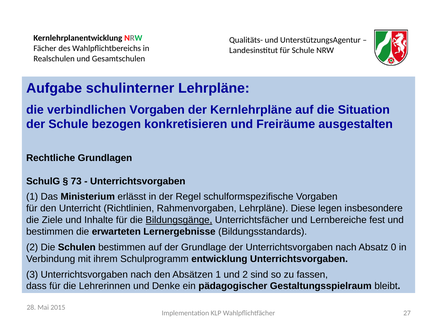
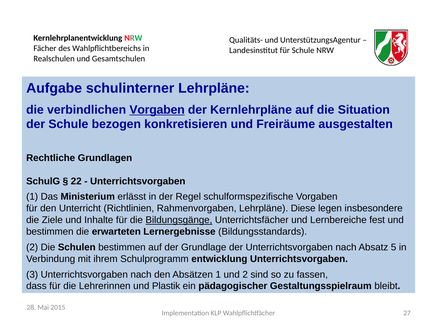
Vorgaben at (157, 110) underline: none -> present
73: 73 -> 22
0: 0 -> 5
Denke: Denke -> Plastik
